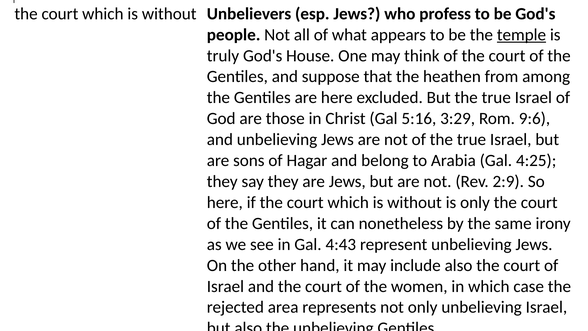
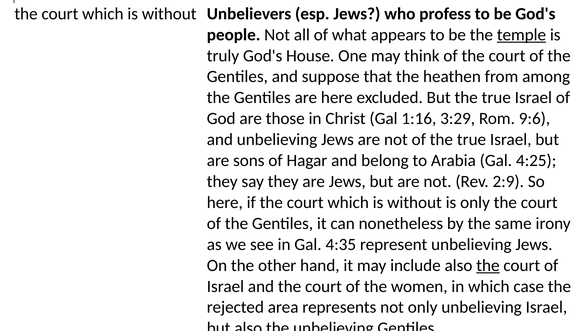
5:16: 5:16 -> 1:16
4:43: 4:43 -> 4:35
the at (488, 265) underline: none -> present
